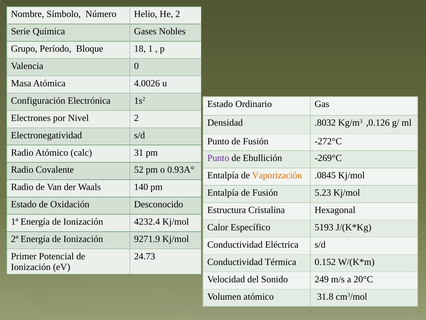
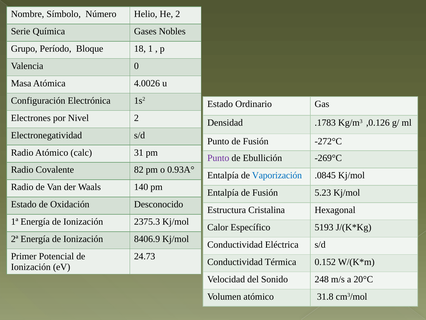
.8032: .8032 -> .1783
52: 52 -> 82
Vaporización colour: orange -> blue
4232.4: 4232.4 -> 2375.3
9271.9: 9271.9 -> 8406.9
249: 249 -> 248
